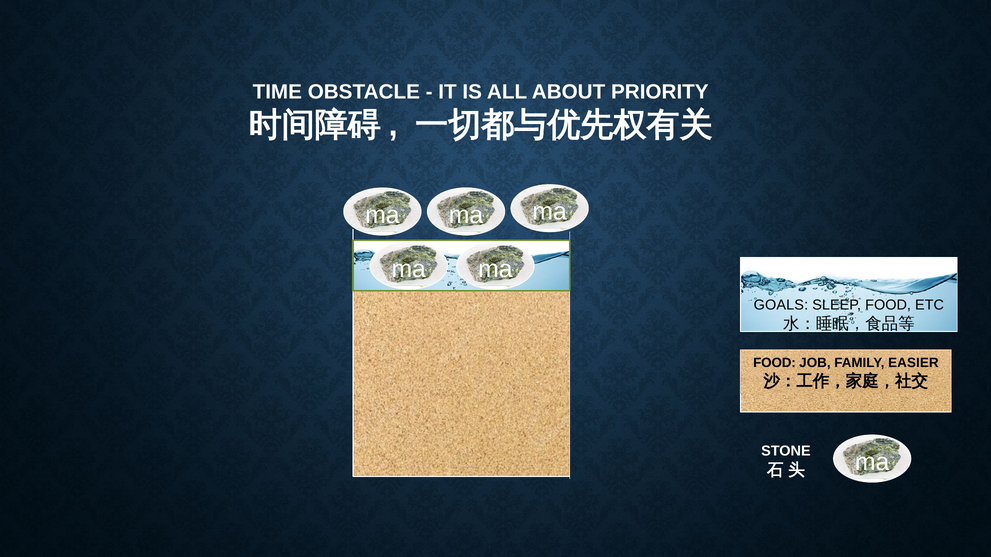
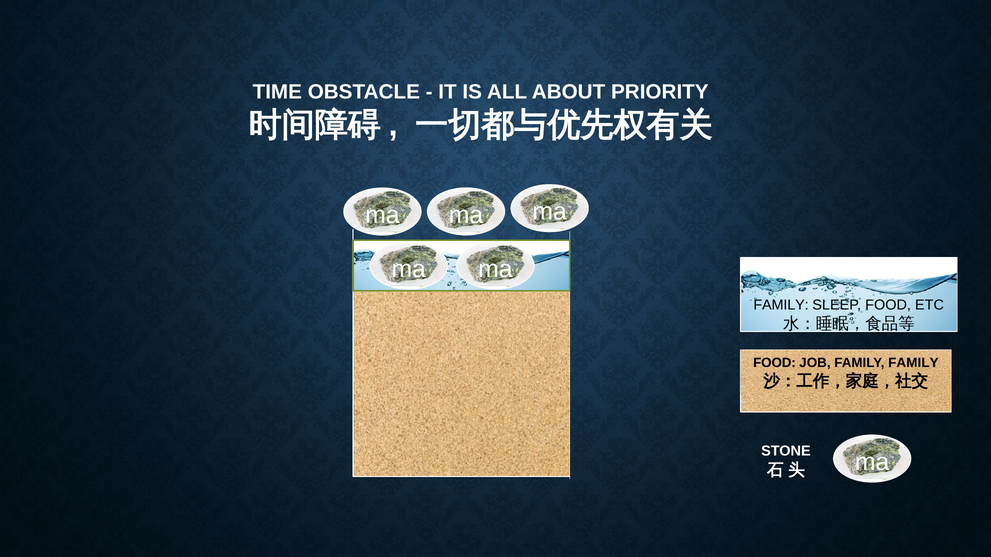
GOALS at (781, 305): GOALS -> FAMILY
FAMILY EASIER: EASIER -> FAMILY
